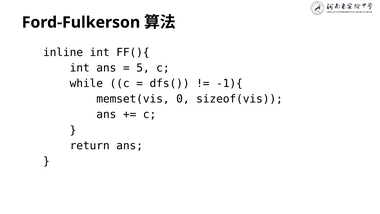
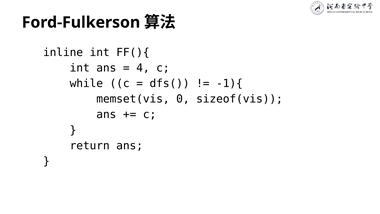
5: 5 -> 4
